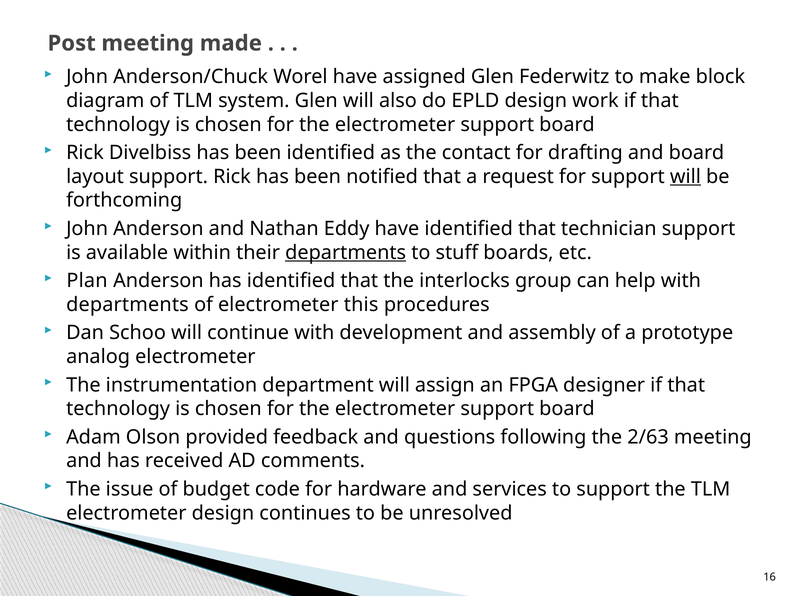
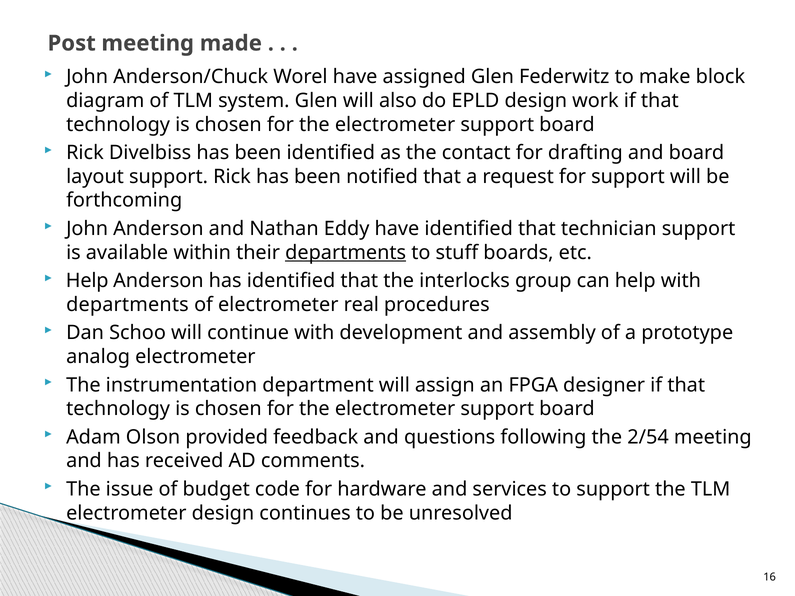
will at (685, 177) underline: present -> none
Plan at (87, 281): Plan -> Help
this: this -> real
2/63: 2/63 -> 2/54
